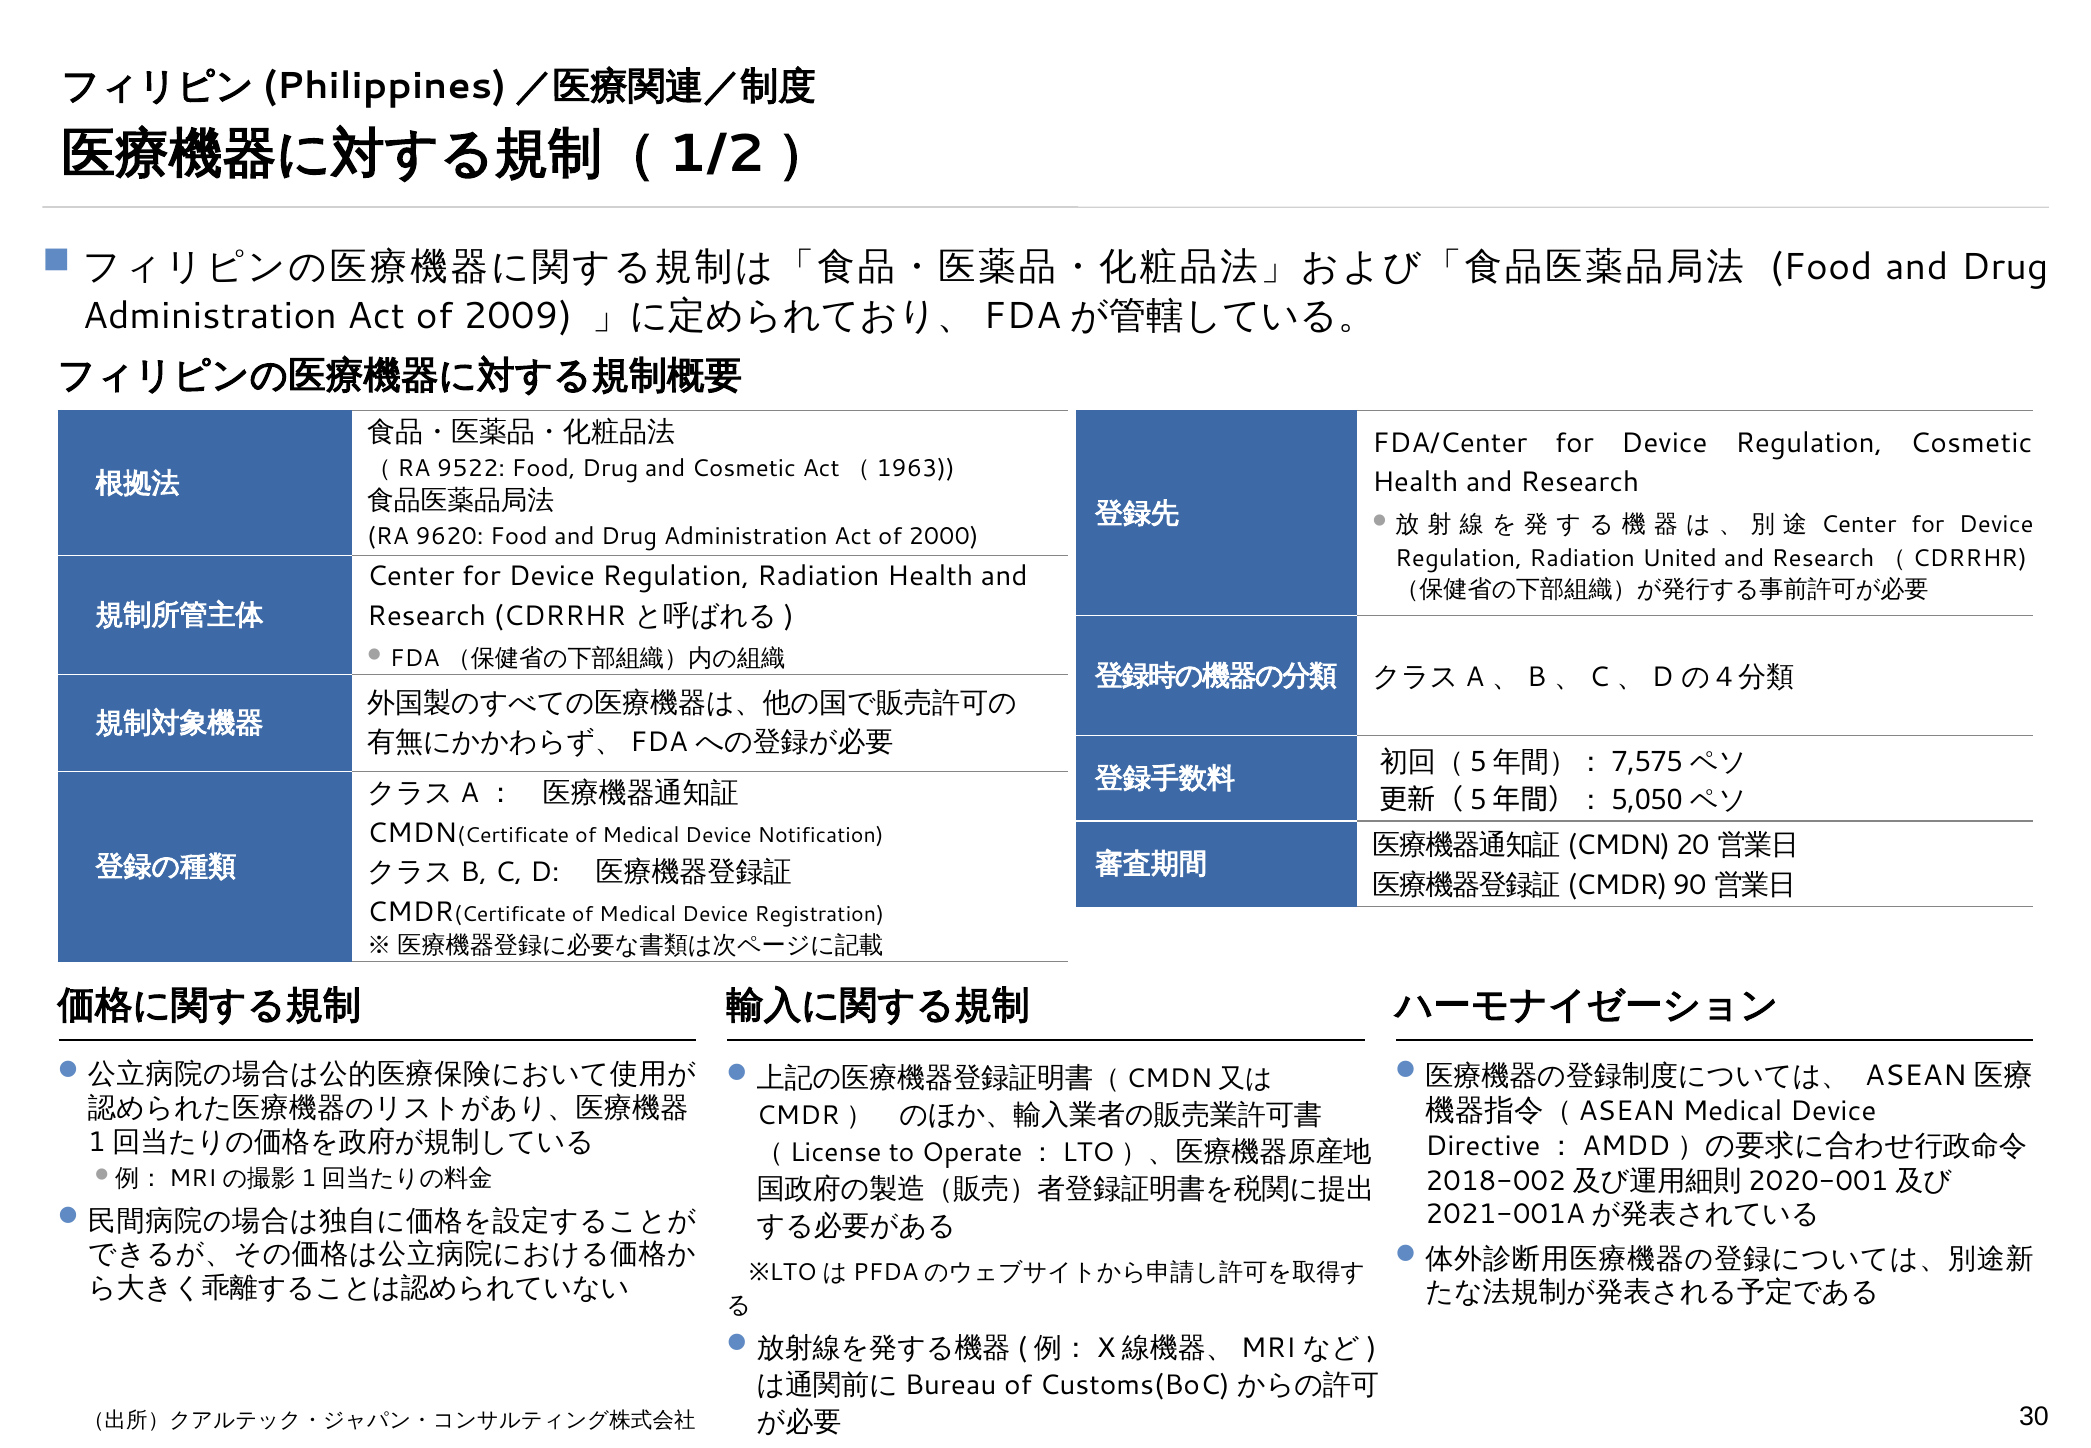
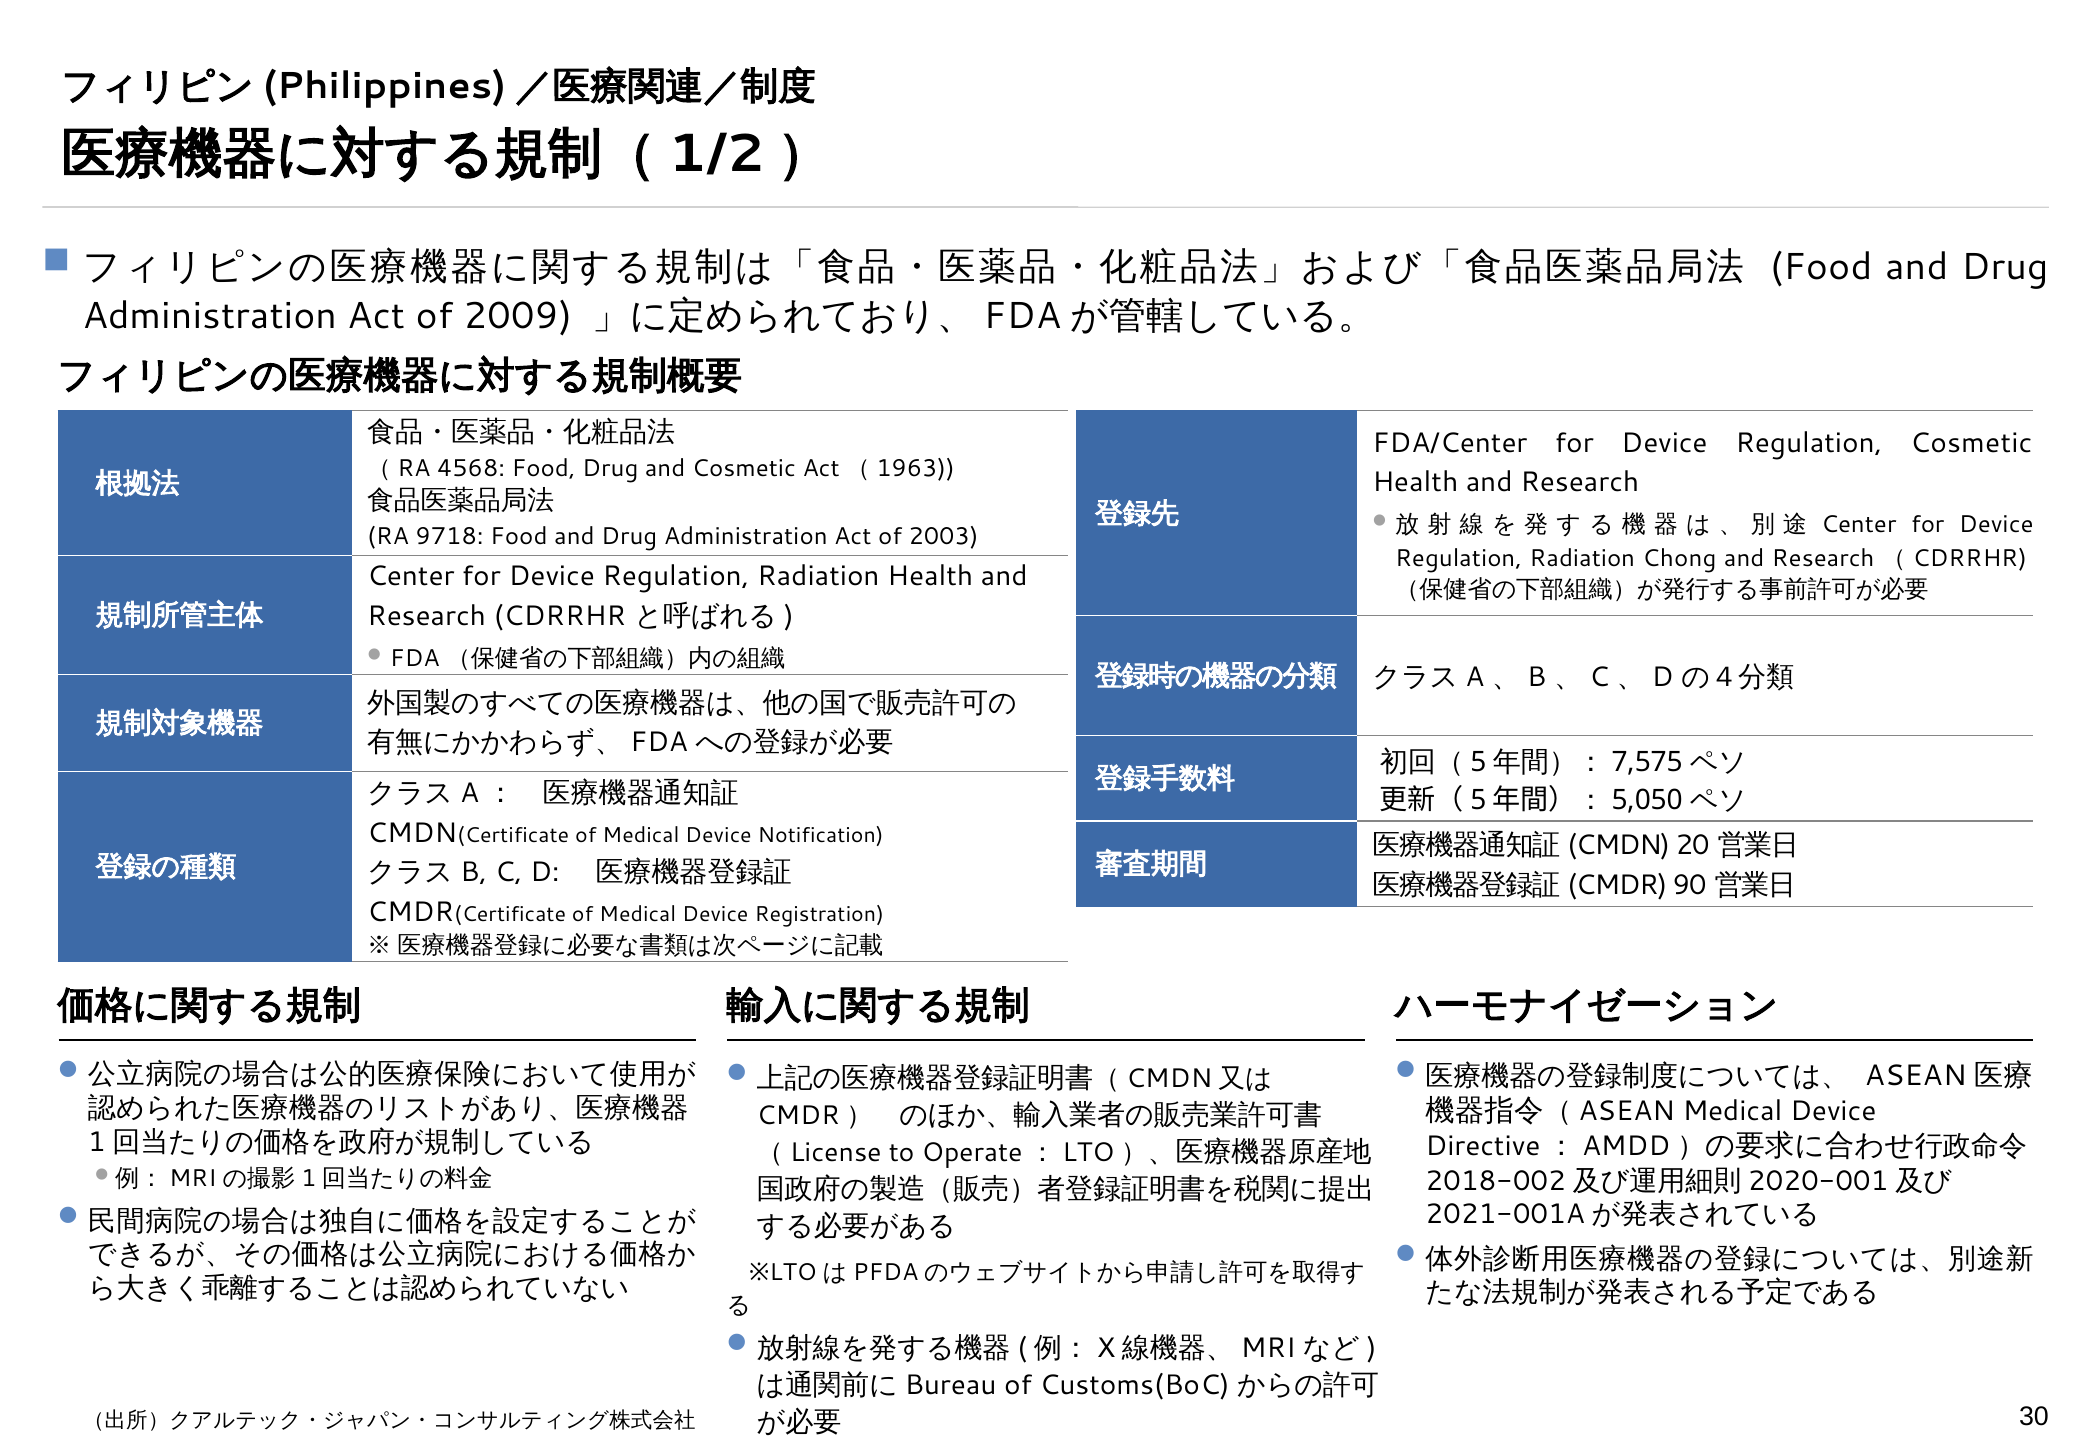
9522: 9522 -> 4568
9620: 9620 -> 9718
2000: 2000 -> 2003
United: United -> Chong
